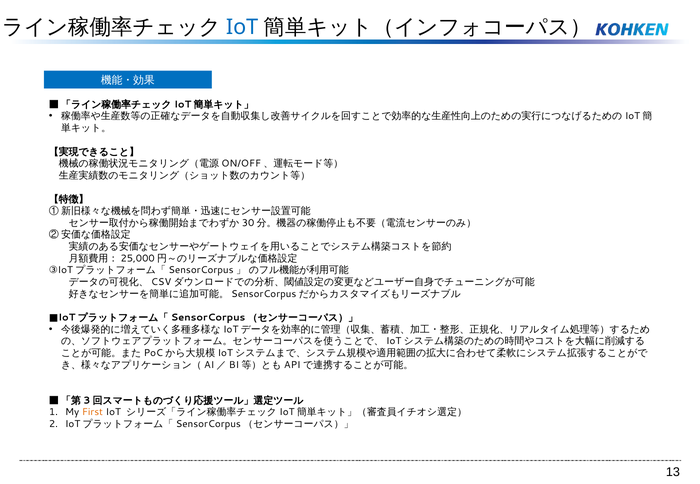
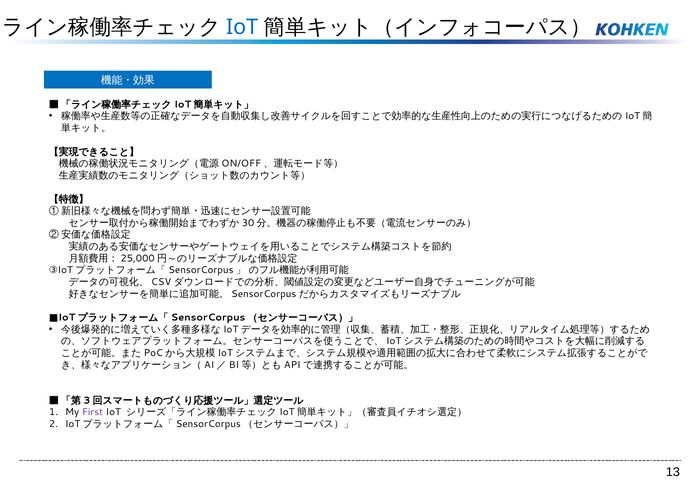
First colour: orange -> purple
